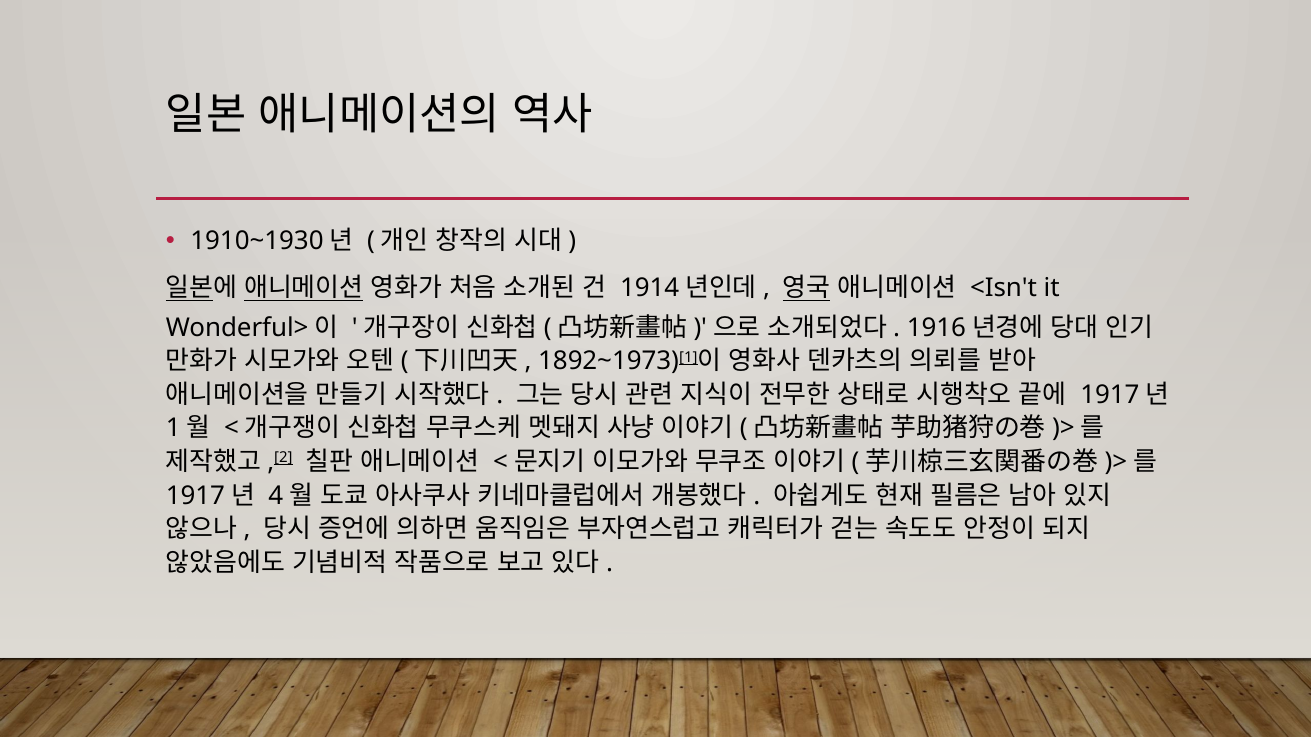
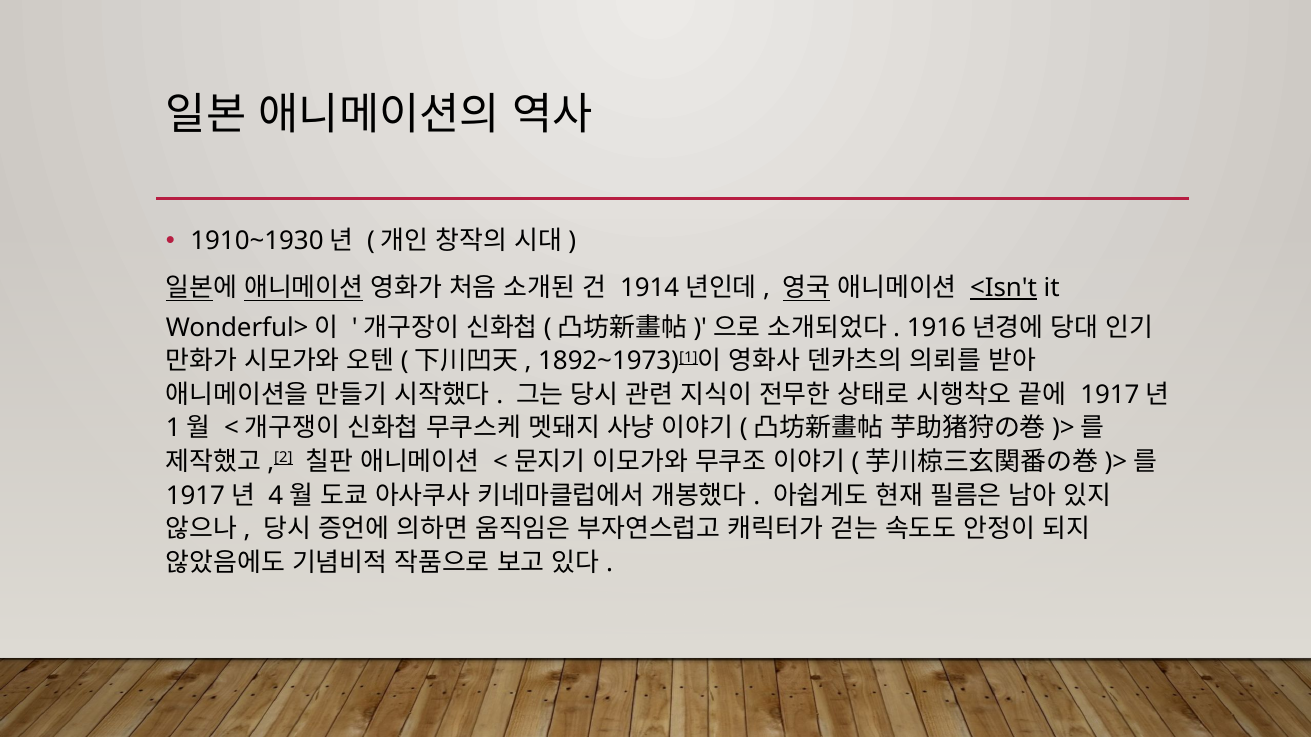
<Isn't underline: none -> present
